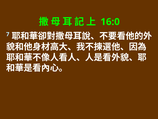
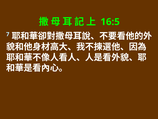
16:0: 16:0 -> 16:5
